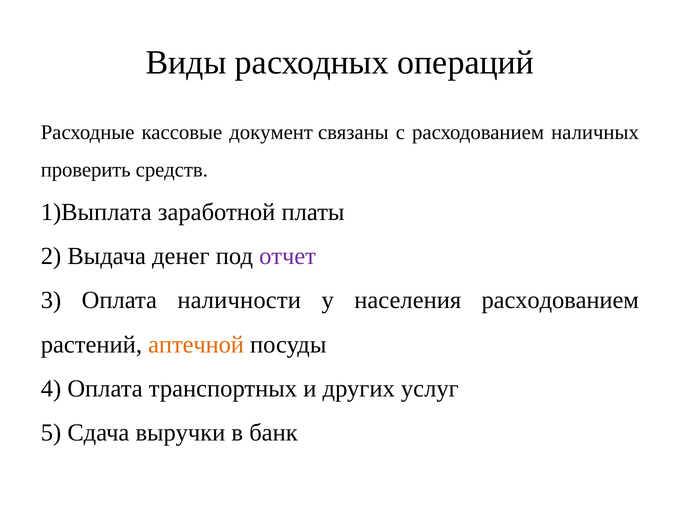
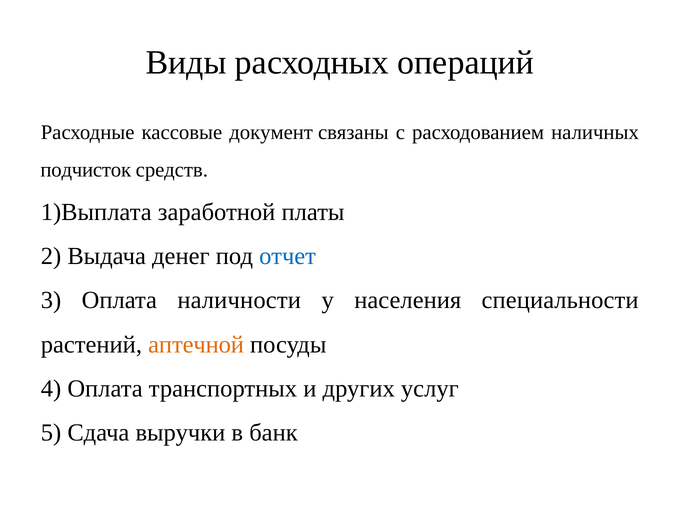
проверить: проверить -> подчисток
отчет colour: purple -> blue
населения расходованием: расходованием -> специальности
